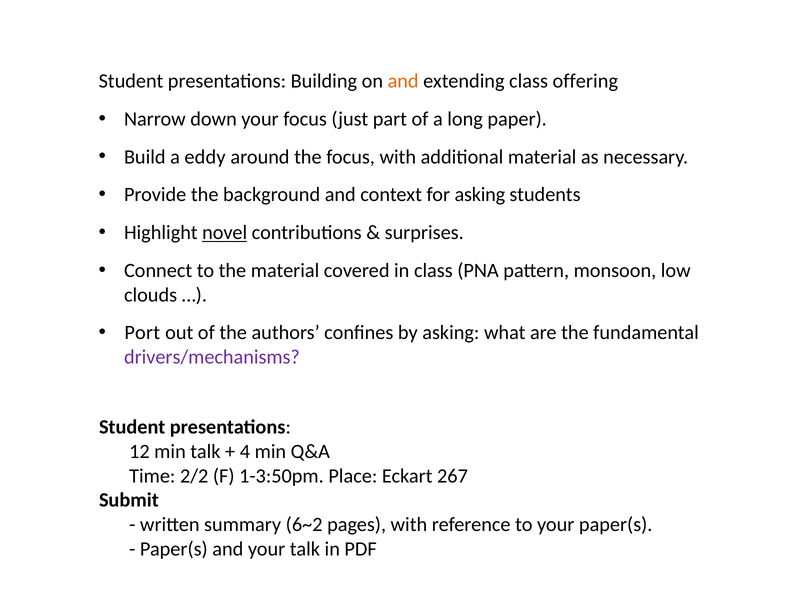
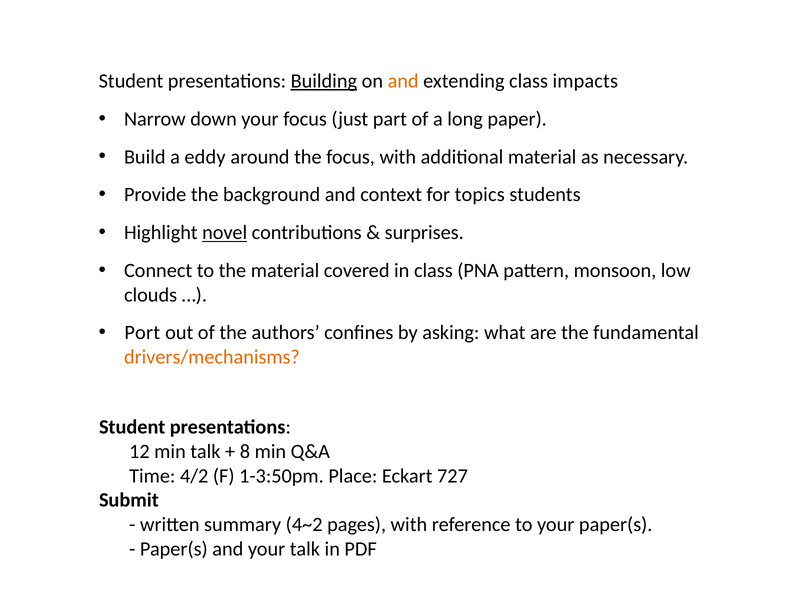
Building underline: none -> present
offering: offering -> impacts
for asking: asking -> topics
drivers/mechanisms colour: purple -> orange
4: 4 -> 8
2/2: 2/2 -> 4/2
267: 267 -> 727
6~2: 6~2 -> 4~2
